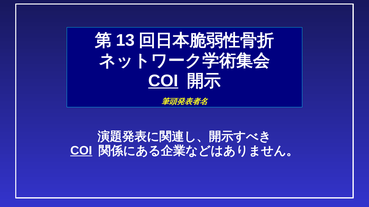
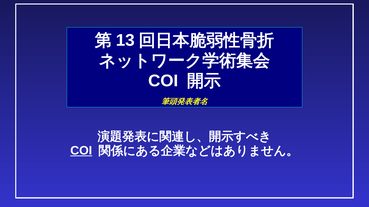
COI at (163, 81) underline: present -> none
